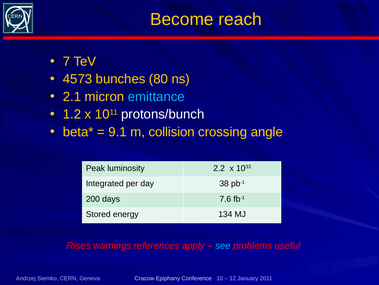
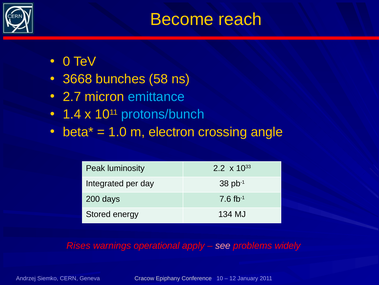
7: 7 -> 0
4573: 4573 -> 3668
80: 80 -> 58
2.1: 2.1 -> 2.7
1.2: 1.2 -> 1.4
protons/bunch colour: white -> light blue
9.1: 9.1 -> 1.0
collision: collision -> electron
references: references -> operational
see colour: light blue -> pink
useful: useful -> widely
